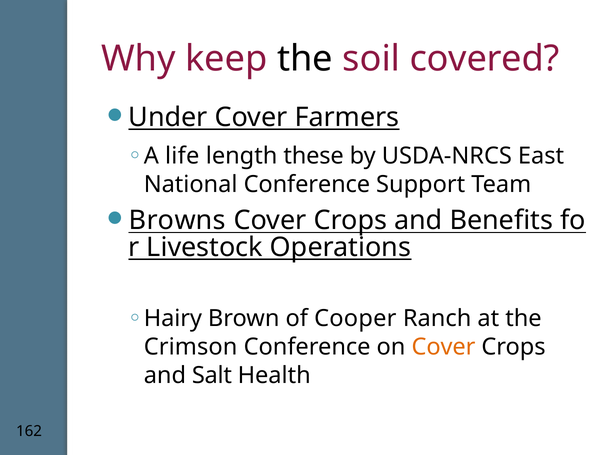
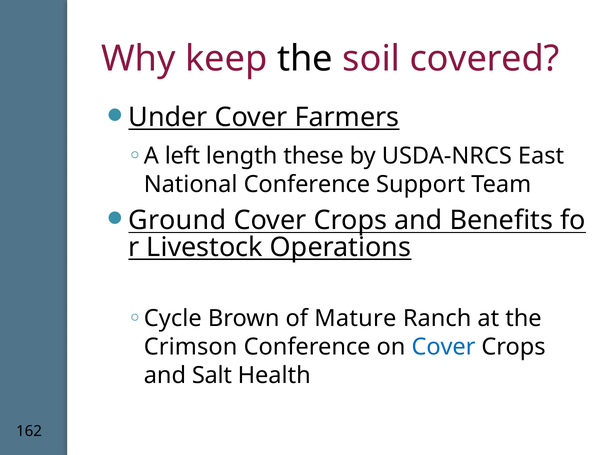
life: life -> left
Browns: Browns -> Ground
Hairy: Hairy -> Cycle
Cooper: Cooper -> Mature
Cover at (443, 347) colour: orange -> blue
